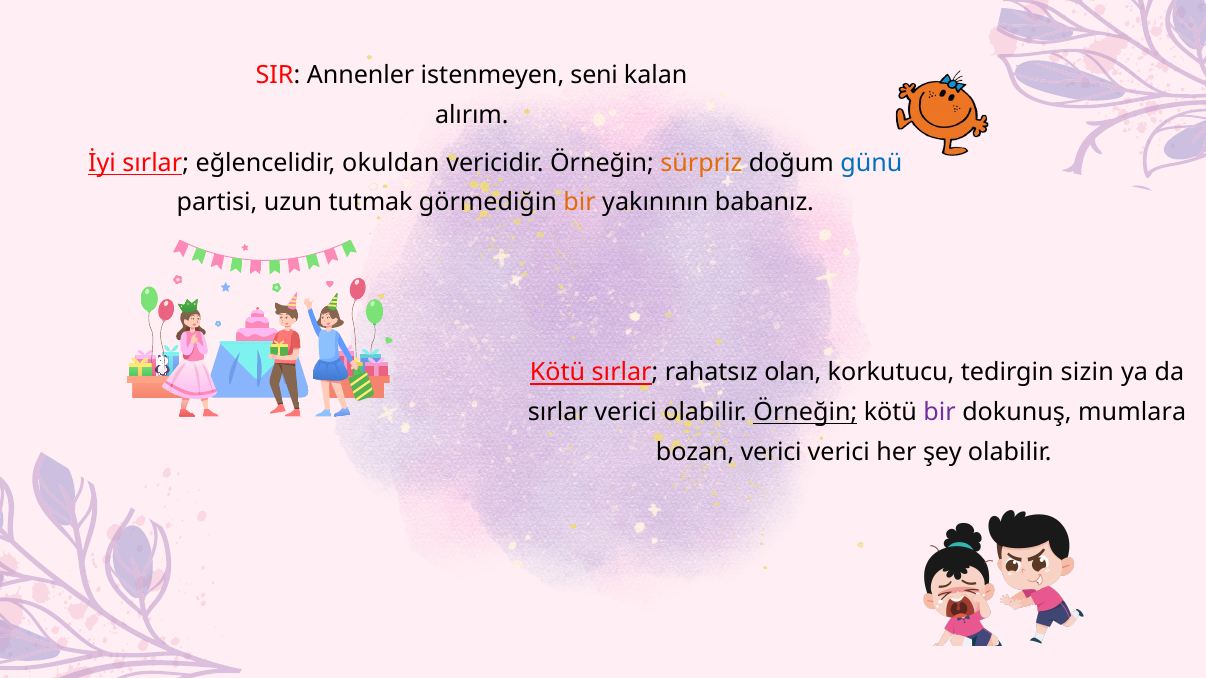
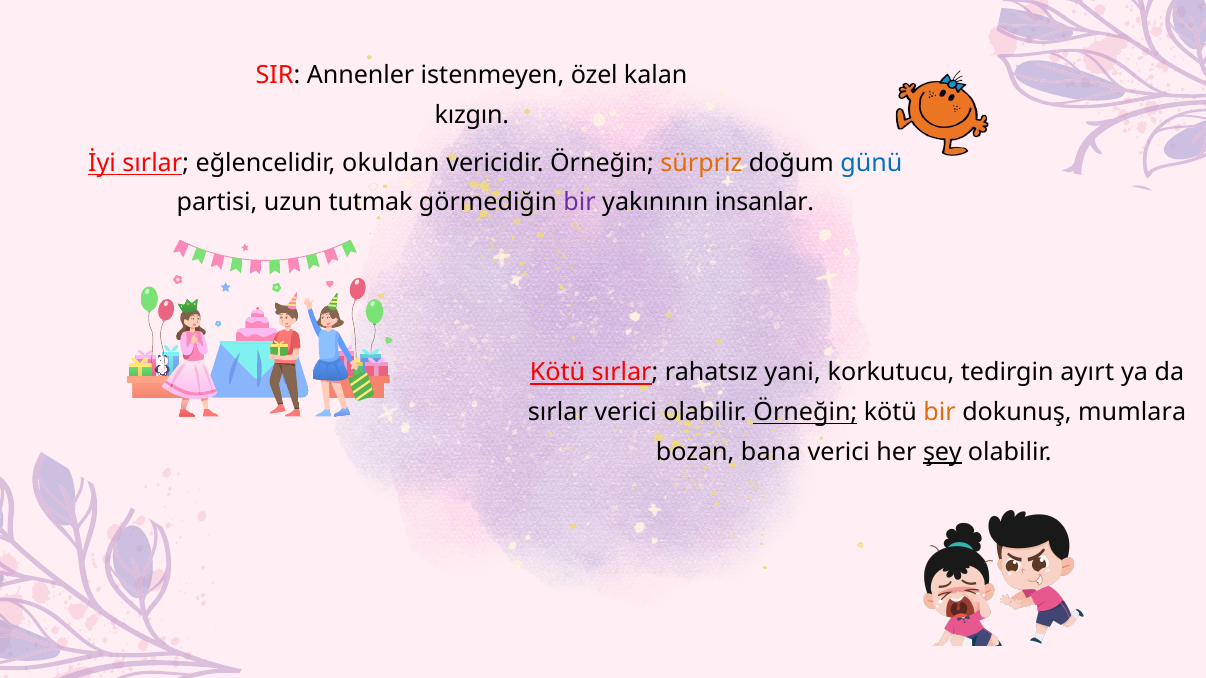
seni: seni -> özel
alırım: alırım -> kızgın
bir at (580, 203) colour: orange -> purple
babanız: babanız -> insanlar
olan: olan -> yani
sizin: sizin -> ayırt
bir at (940, 413) colour: purple -> orange
bozan verici: verici -> bana
şey underline: none -> present
